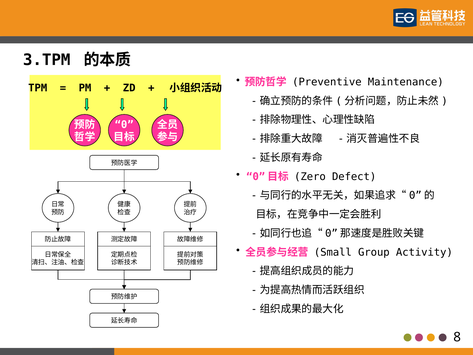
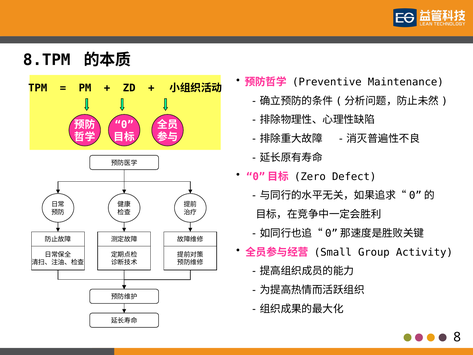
3.TPM: 3.TPM -> 8.TPM
